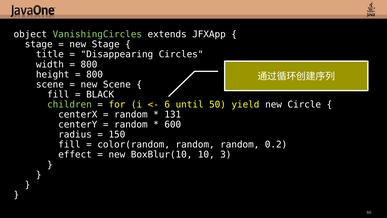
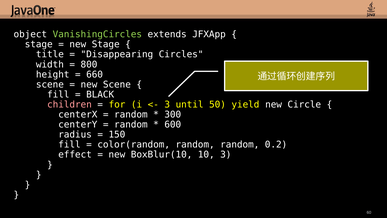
800 at (95, 74): 800 -> 660
children colour: light green -> pink
6 at (167, 104): 6 -> 3
131: 131 -> 300
